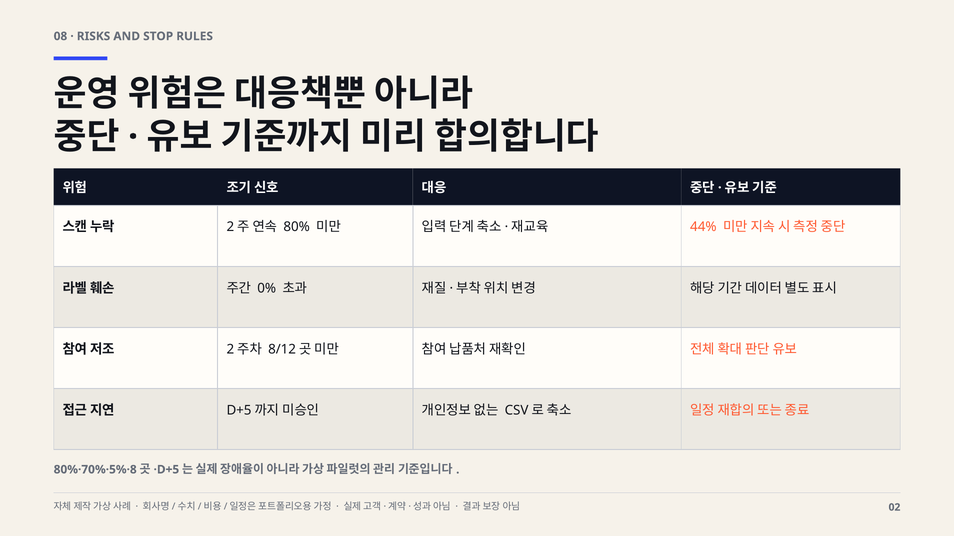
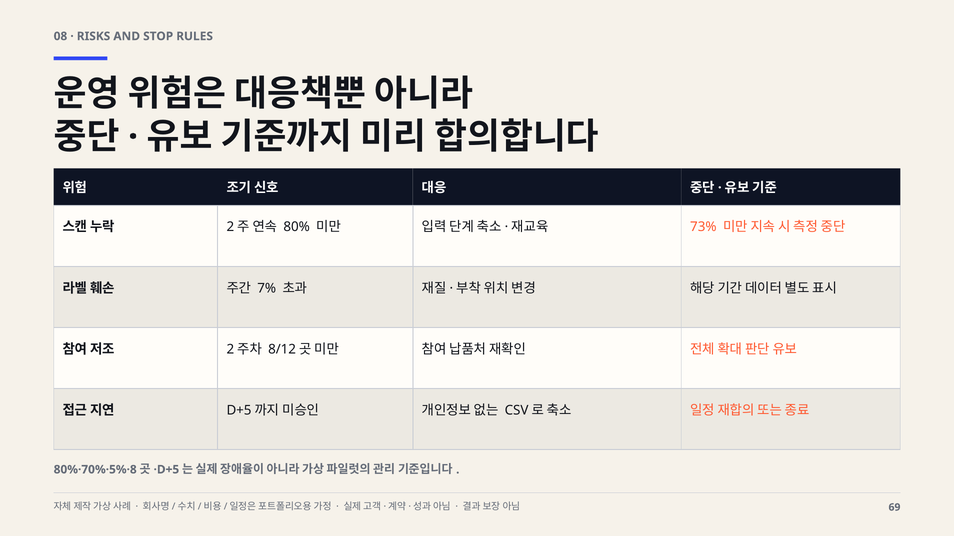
44%: 44% -> 73%
0%: 0% -> 7%
02: 02 -> 69
